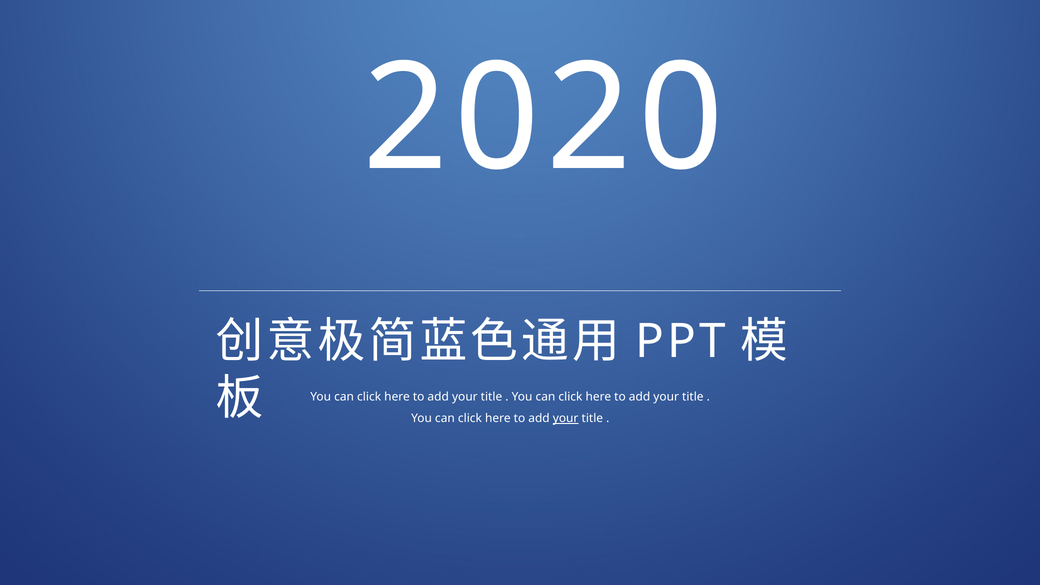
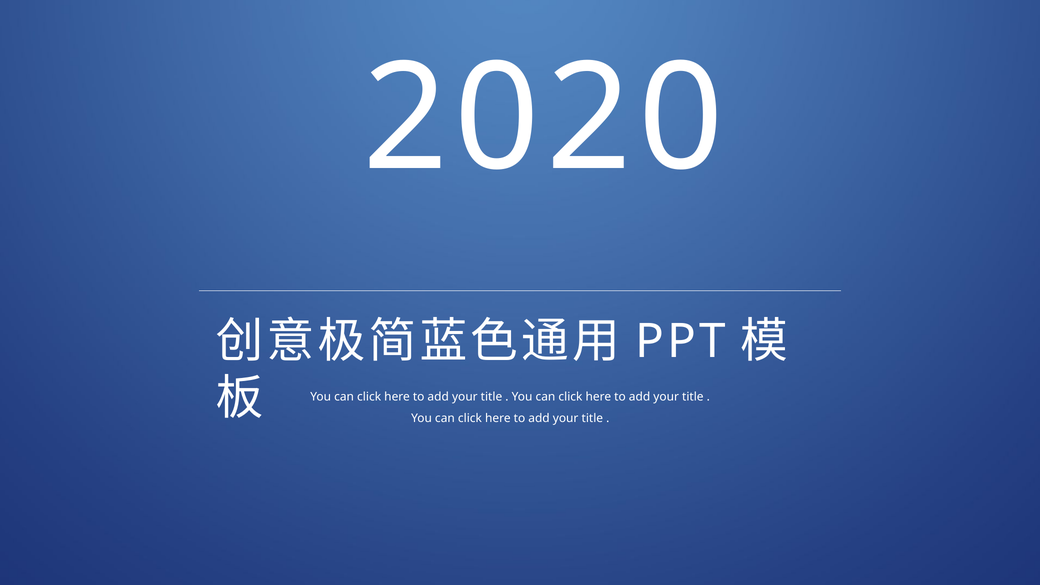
your at (566, 418) underline: present -> none
